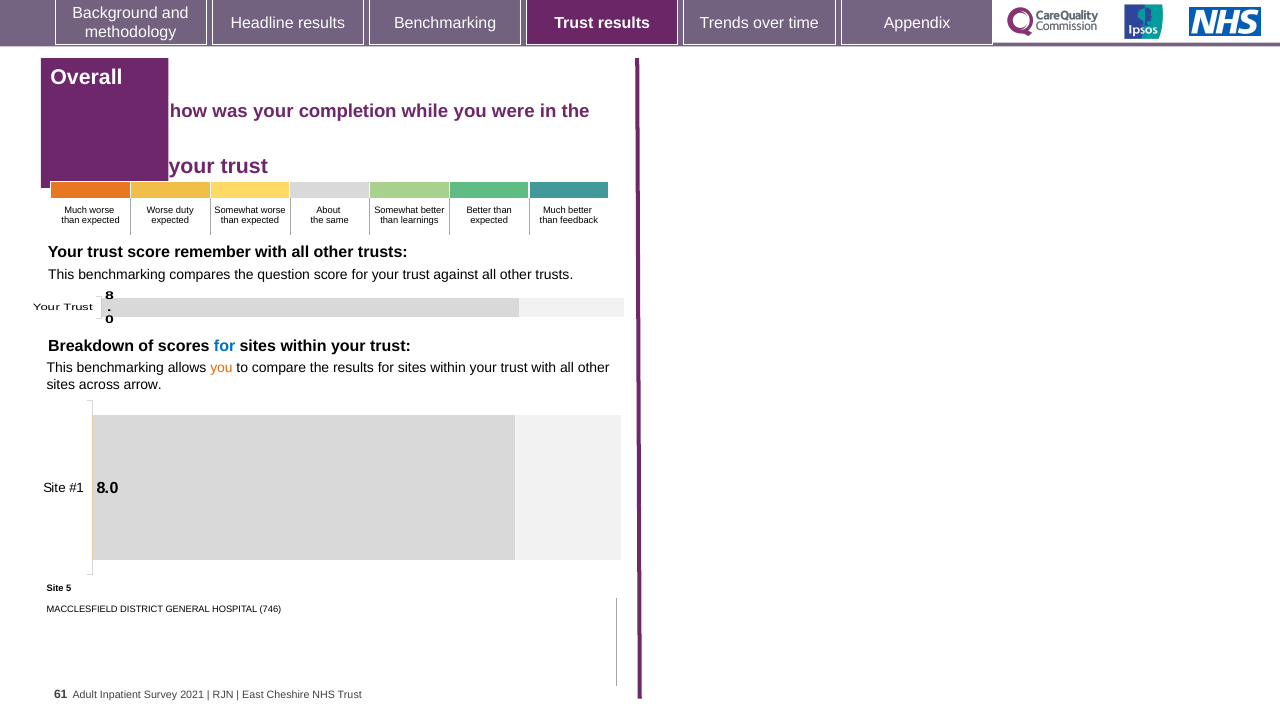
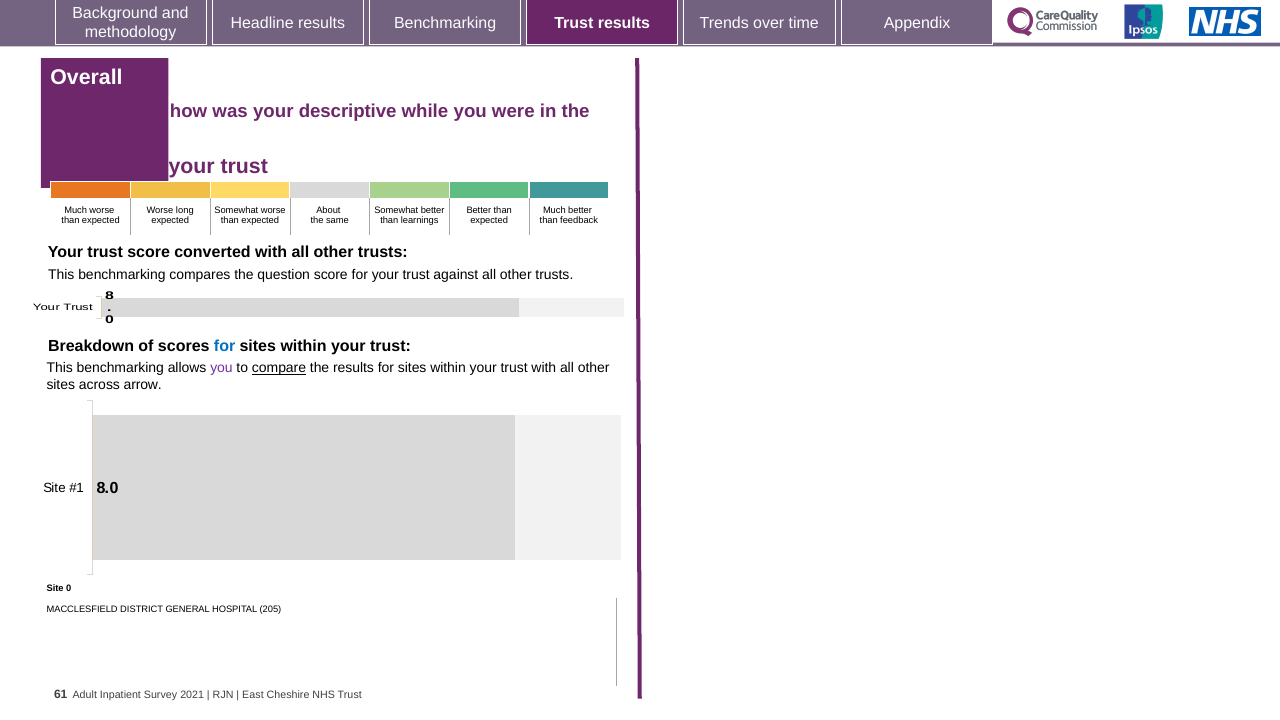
completion: completion -> descriptive
duty: duty -> long
remember: remember -> converted
you at (221, 368) colour: orange -> purple
compare underline: none -> present
Site 5: 5 -> 0
746: 746 -> 205
